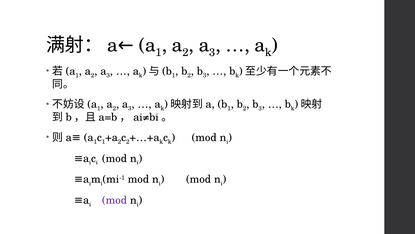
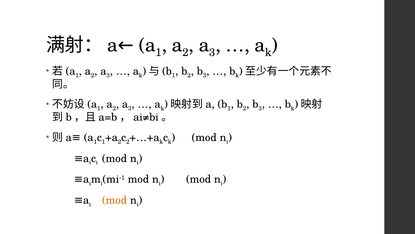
mod at (115, 200) colour: purple -> orange
